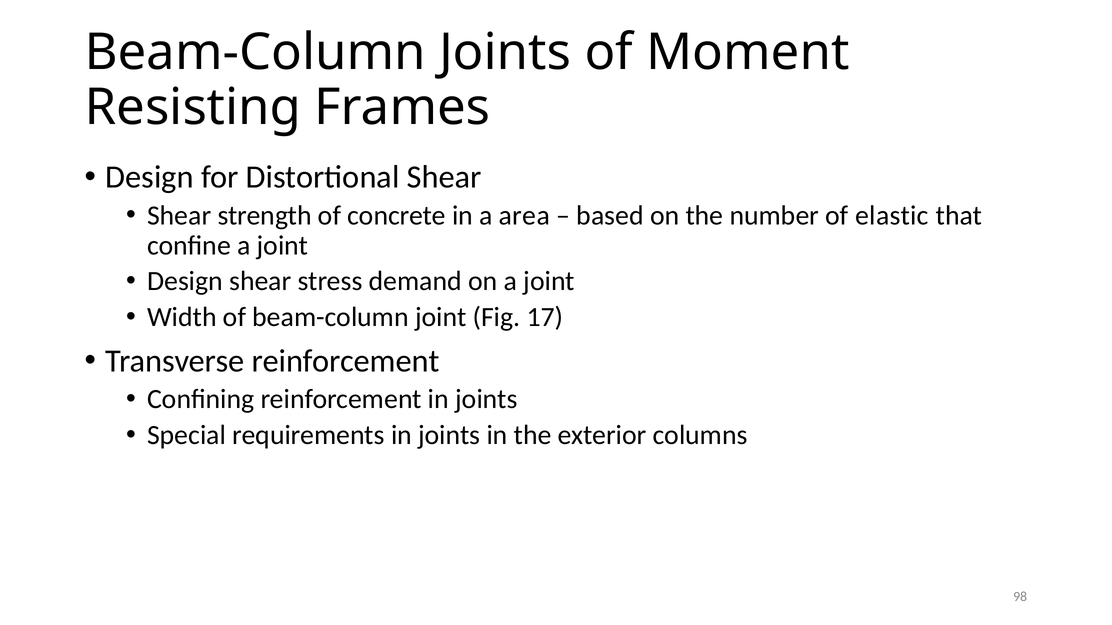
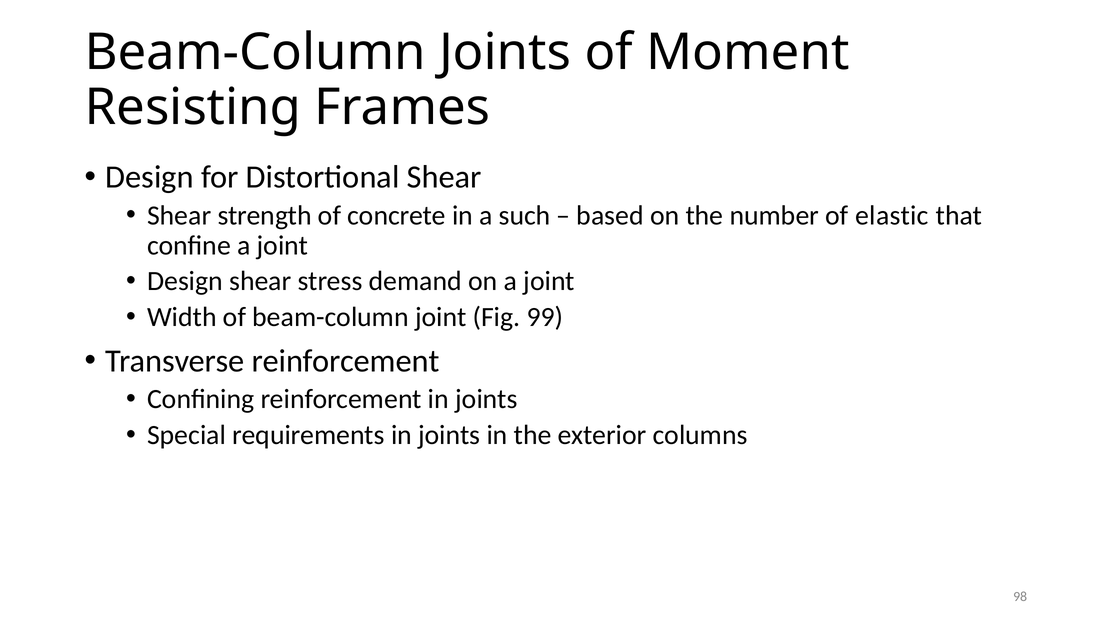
area: area -> such
17: 17 -> 99
